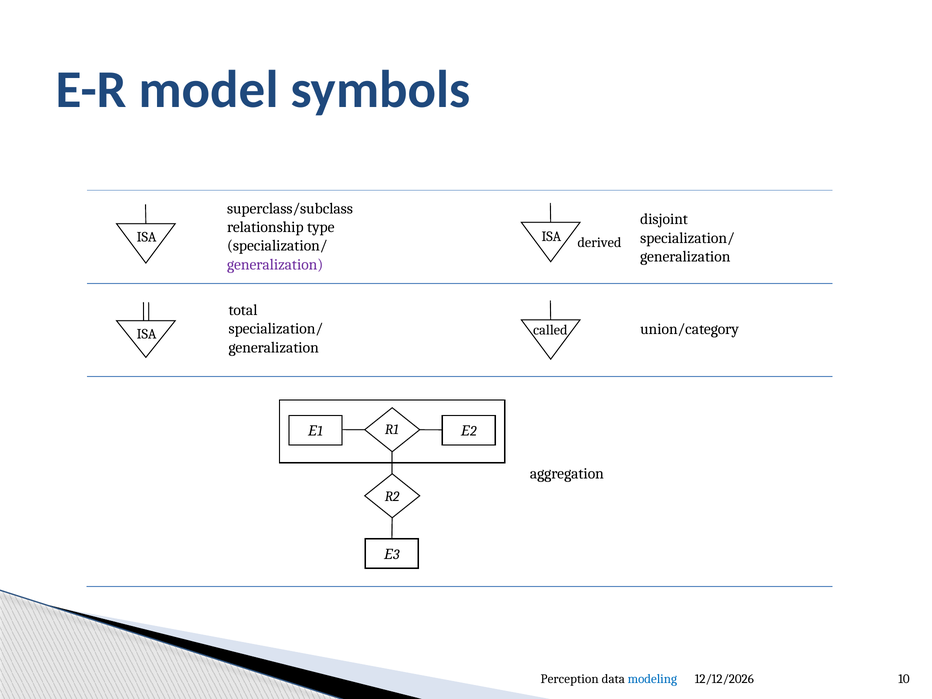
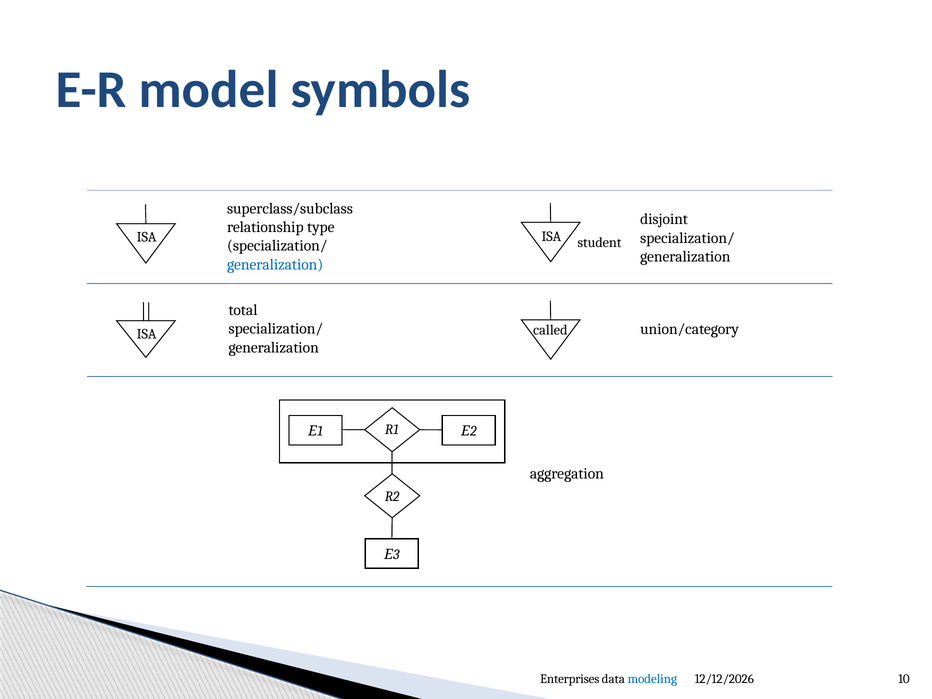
derived: derived -> student
generalization at (275, 264) colour: purple -> blue
Perception: Perception -> Enterprises
